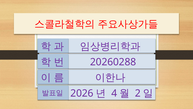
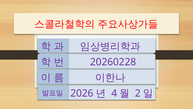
20260288: 20260288 -> 20260228
